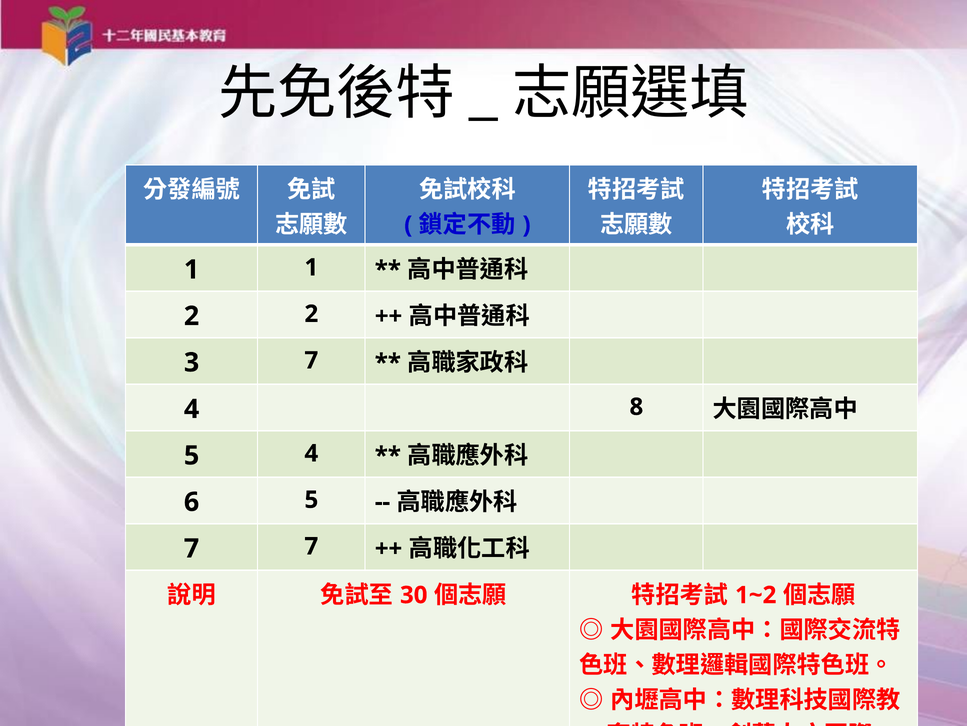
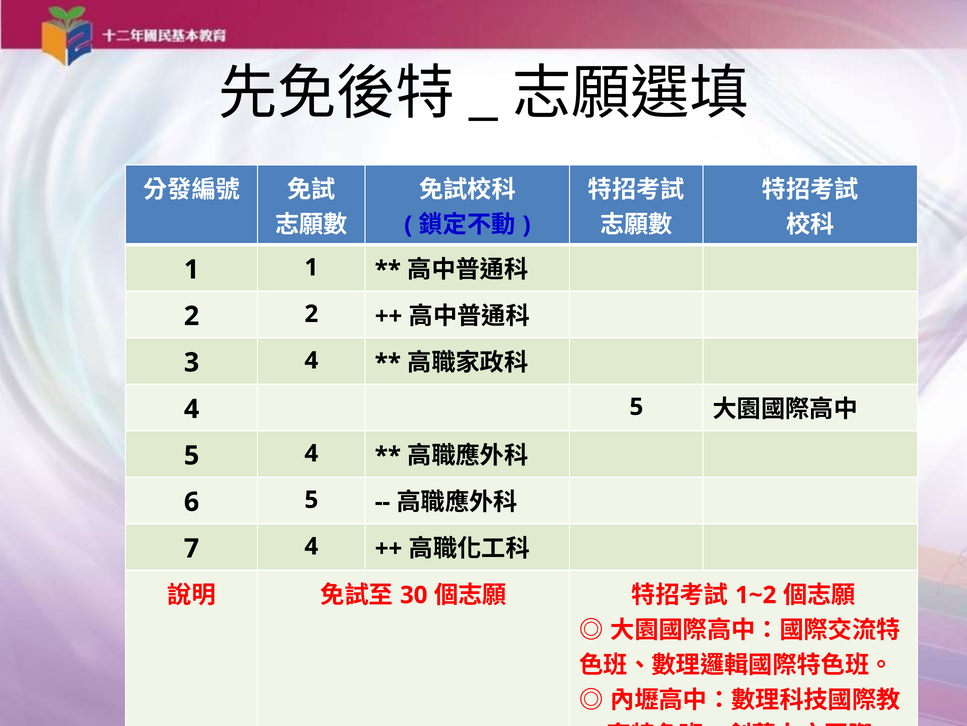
3 7: 7 -> 4
4 8: 8 -> 5
7 7: 7 -> 4
